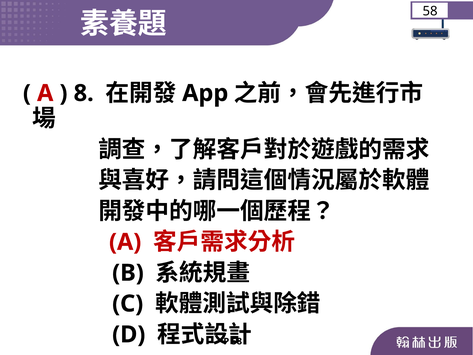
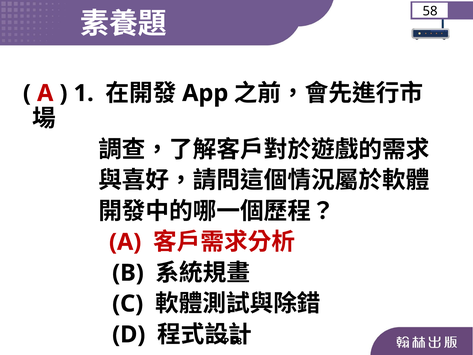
8: 8 -> 1
